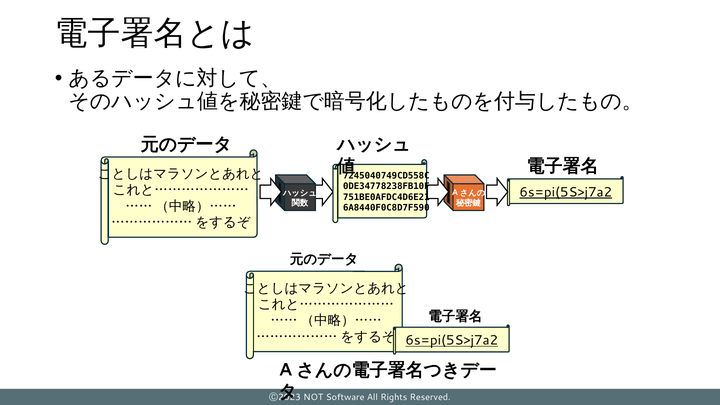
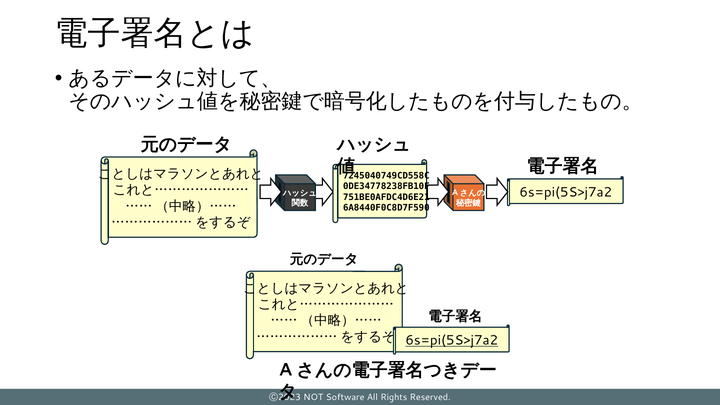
6s=pi(5S>j7a2 at (566, 192) underline: present -> none
